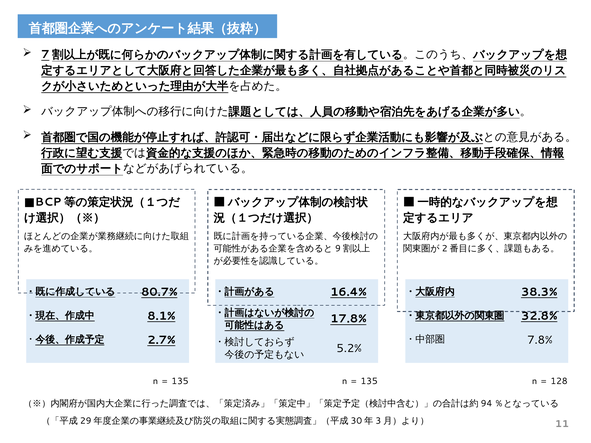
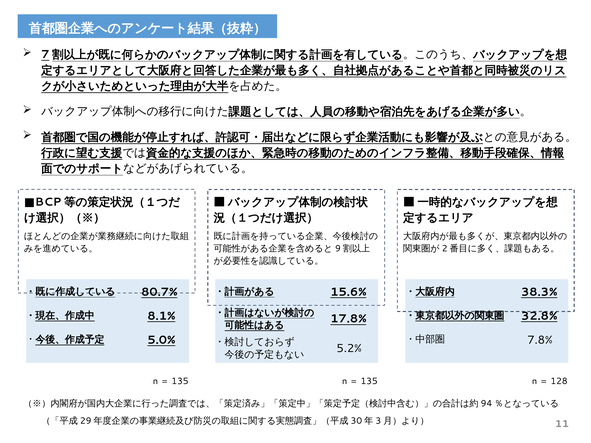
16.4%: 16.4% -> 15.6%
2.7%: 2.7% -> 5.0%
